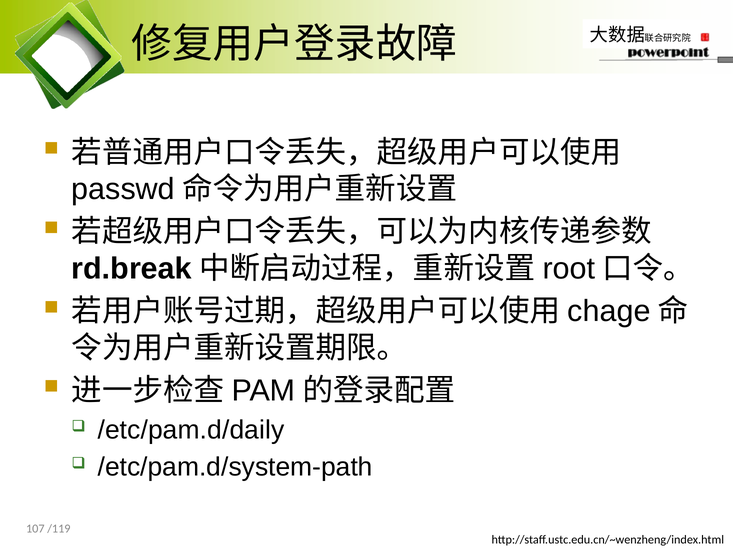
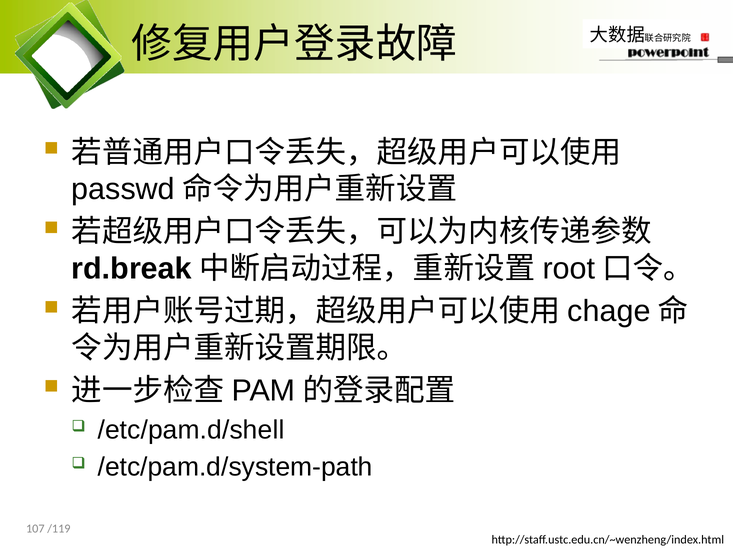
/etc/pam.d/daily: /etc/pam.d/daily -> /etc/pam.d/shell
